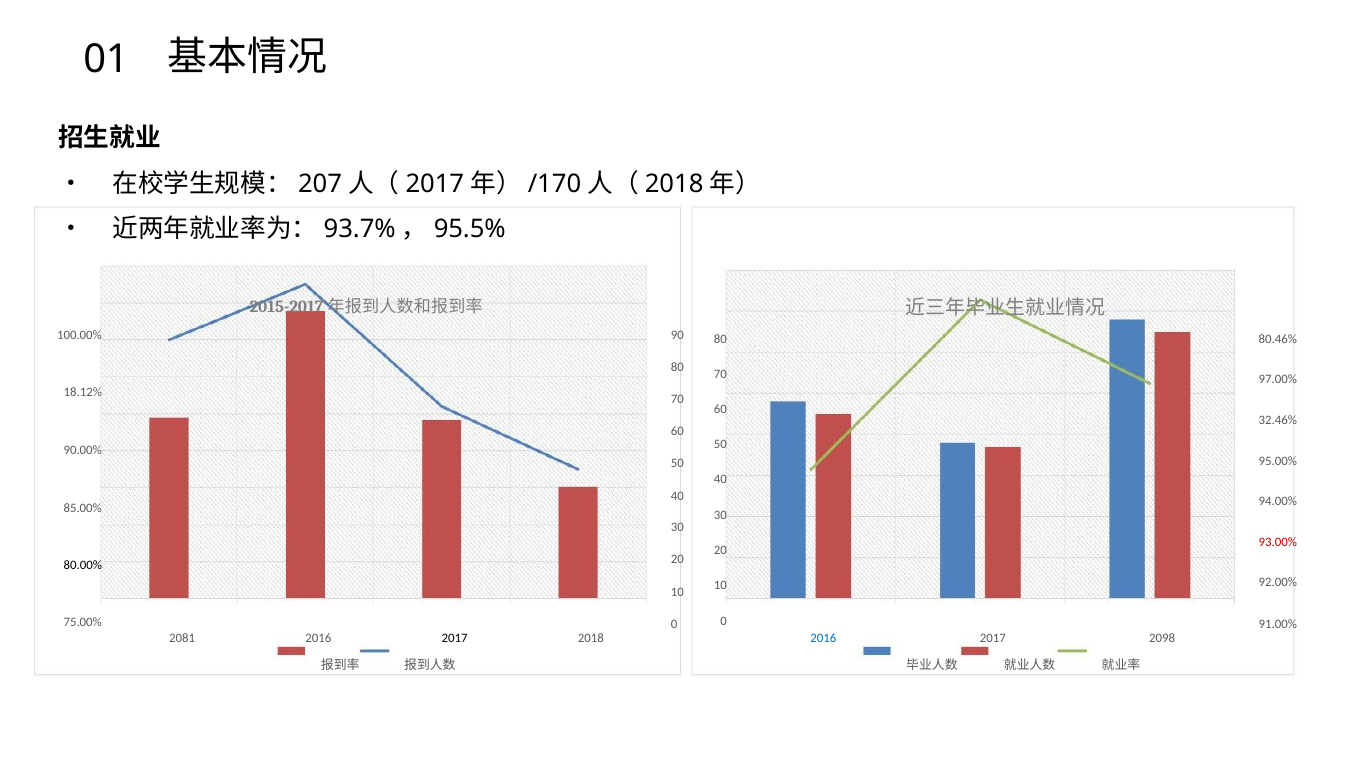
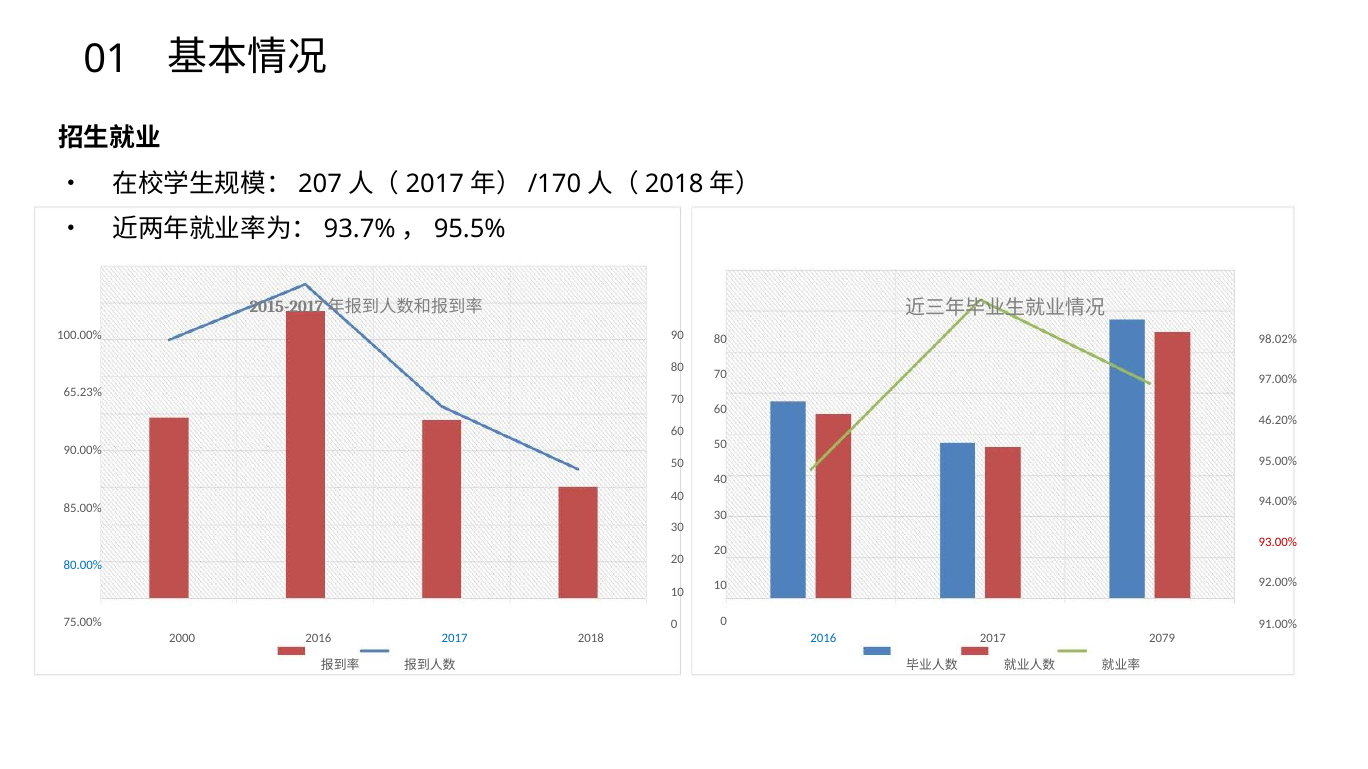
80.46%: 80.46% -> 98.02%
18.12%: 18.12% -> 65.23%
32.46%: 32.46% -> 46.20%
80.00% colour: black -> blue
2081: 2081 -> 2000
2017 at (455, 639) colour: black -> blue
2098: 2098 -> 2079
